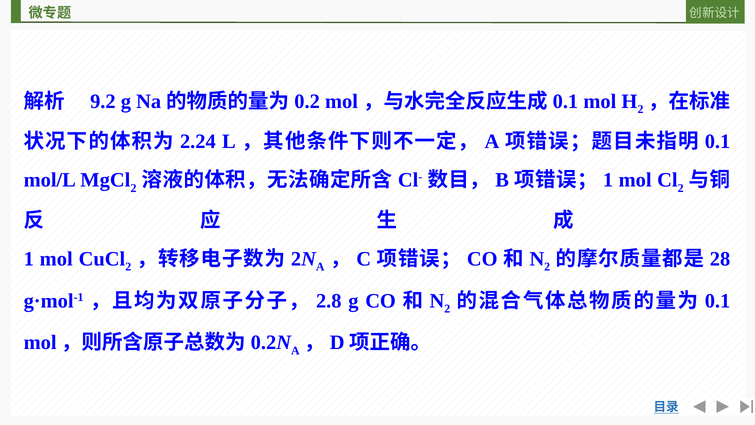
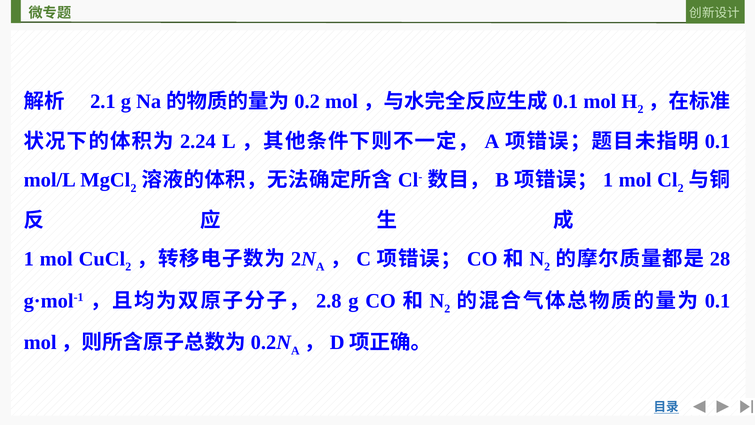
9.2: 9.2 -> 2.1
